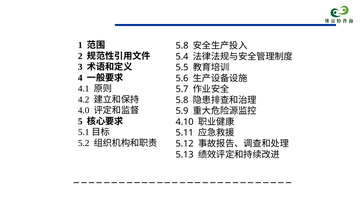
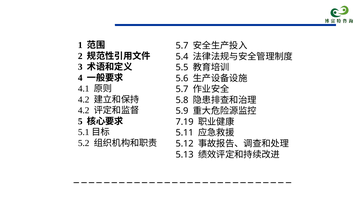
5.8 at (182, 46): 5.8 -> 5.7
4.0 at (84, 111): 4.0 -> 4.2
4.10: 4.10 -> 7.19
